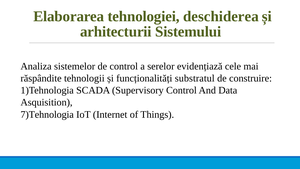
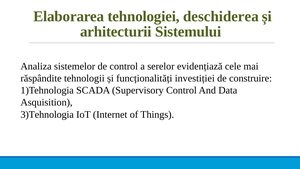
substratul: substratul -> investiției
7)Tehnologia: 7)Tehnologia -> 3)Tehnologia
